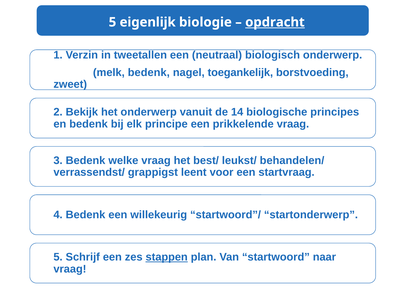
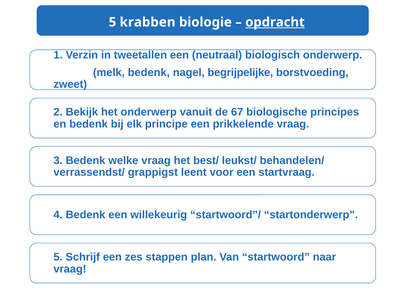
eigenlijk: eigenlijk -> krabben
toegankelijk: toegankelijk -> begrijpelijke
14: 14 -> 67
stappen underline: present -> none
